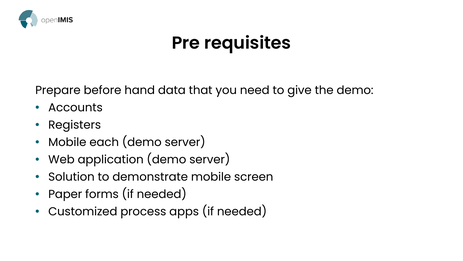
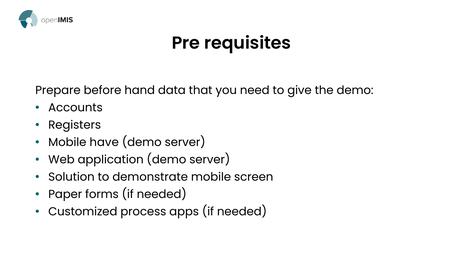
each: each -> have
